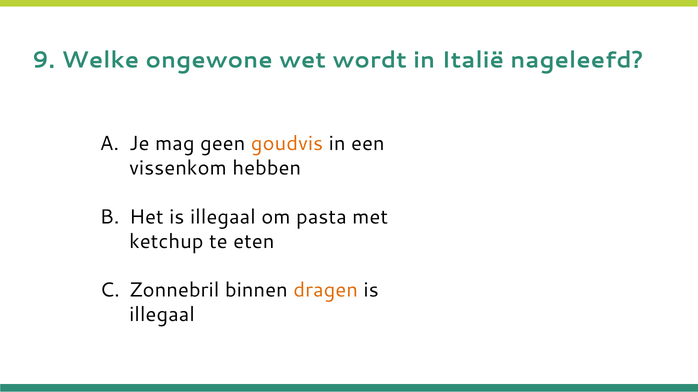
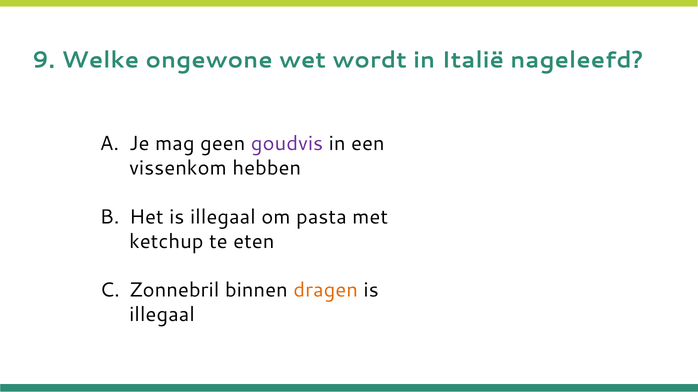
goudvis colour: orange -> purple
